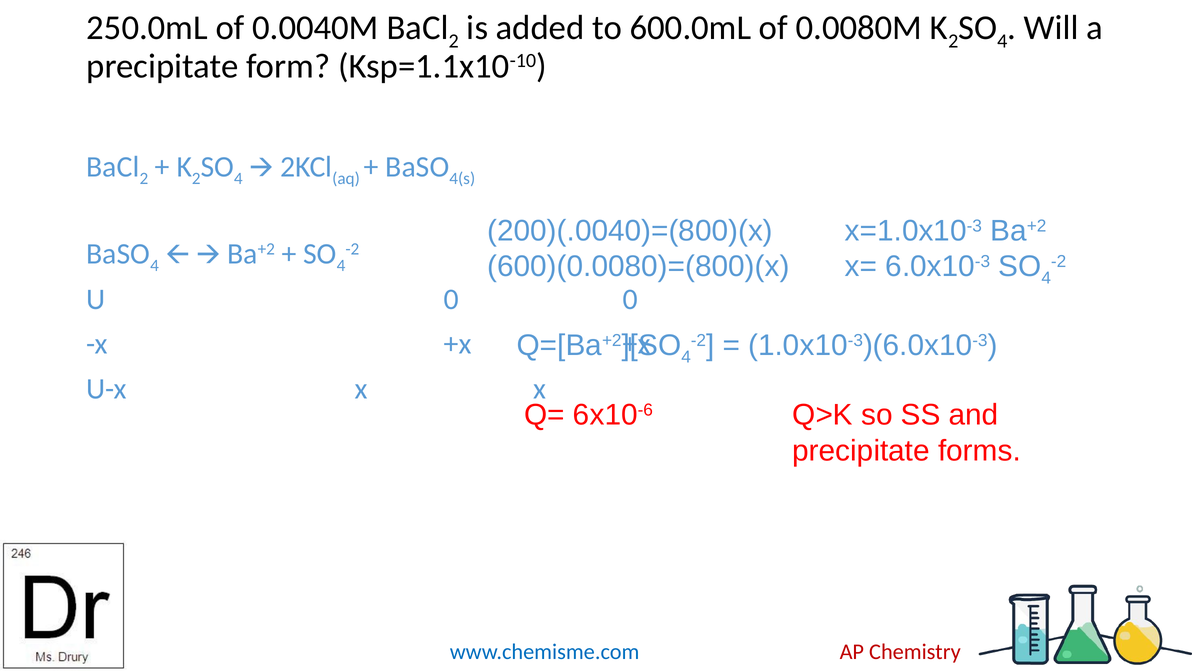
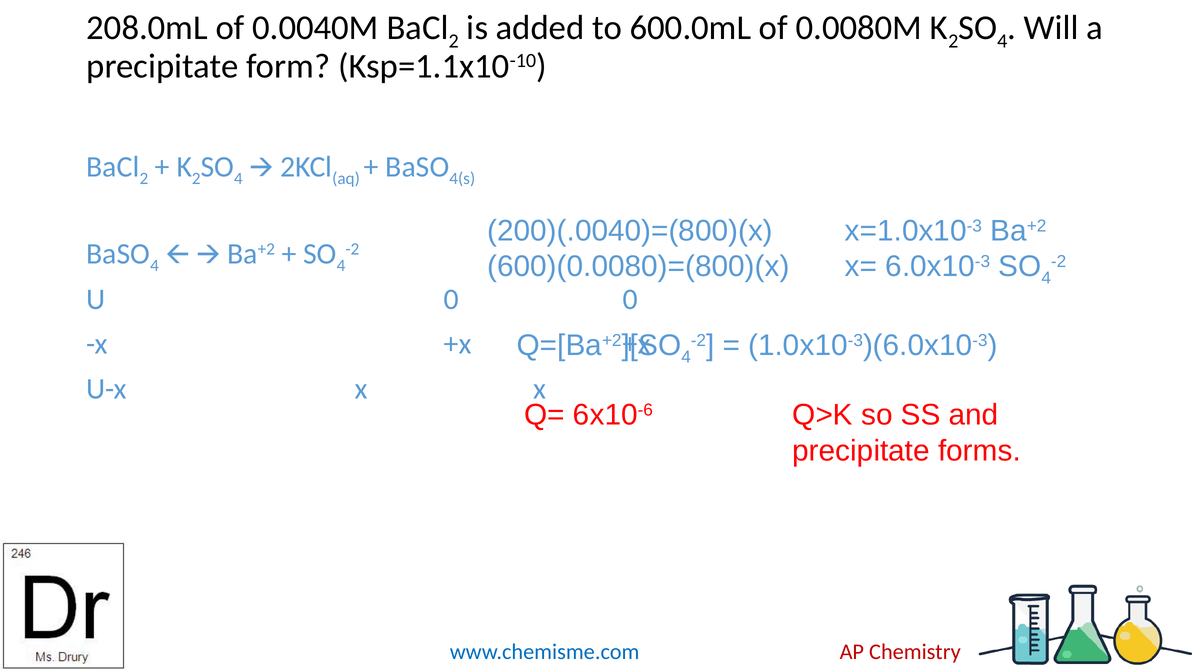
250.0mL: 250.0mL -> 208.0mL
